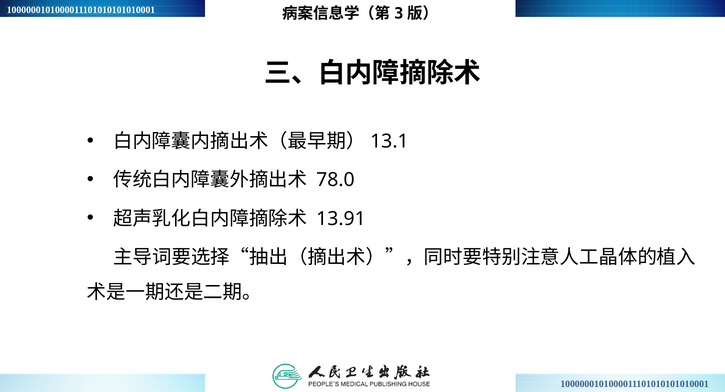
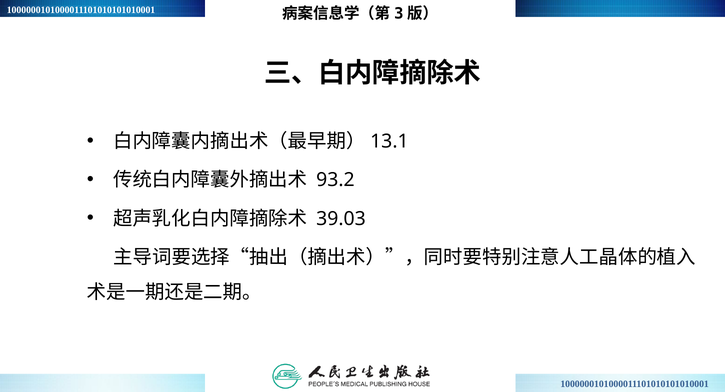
78.0: 78.0 -> 93.2
13.91: 13.91 -> 39.03
